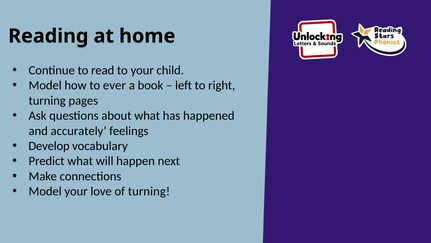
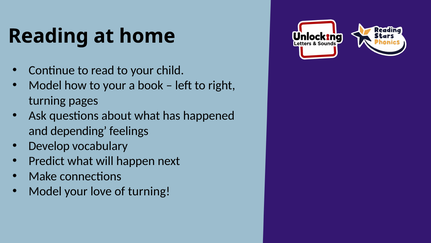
how to ever: ever -> your
accurately: accurately -> depending
